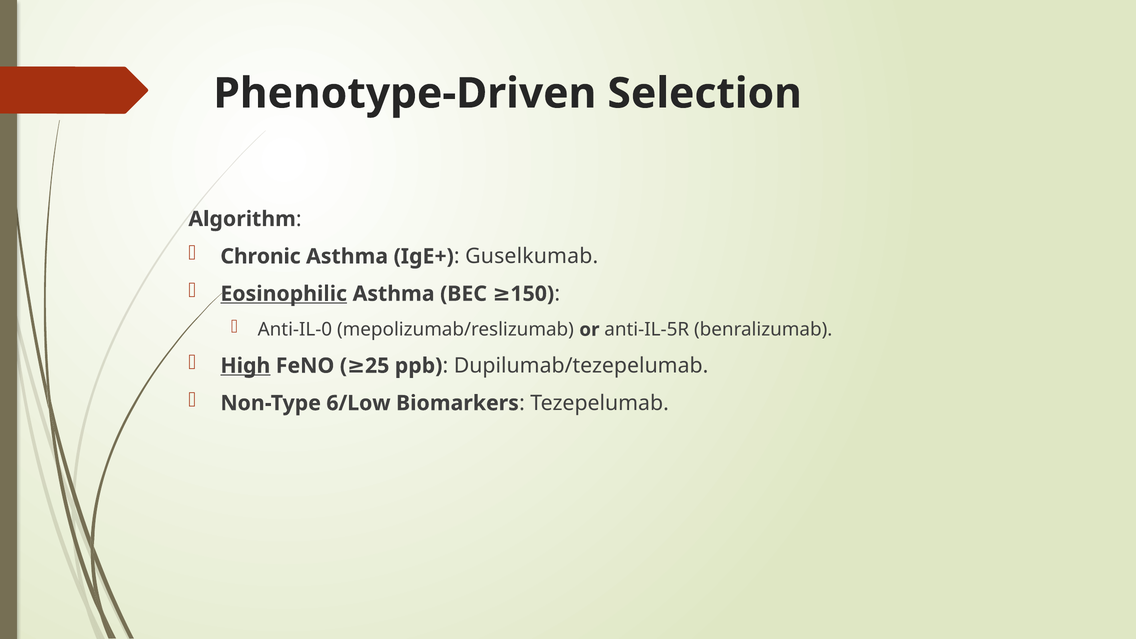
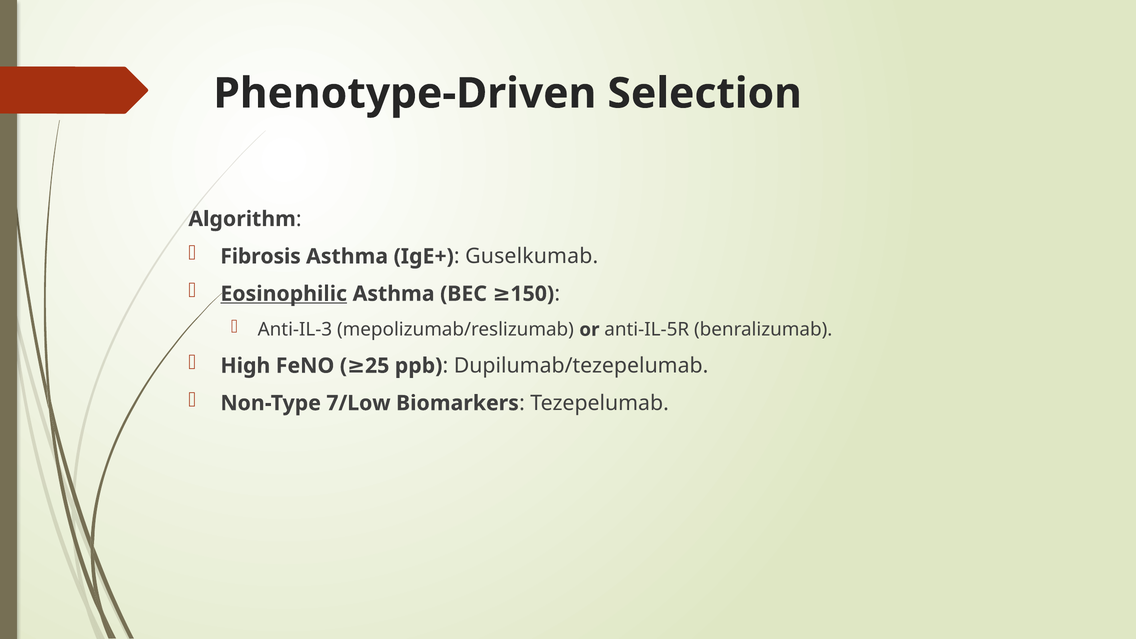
Chronic: Chronic -> Fibrosis
Anti-IL-0: Anti-IL-0 -> Anti-IL-3
High underline: present -> none
6/Low: 6/Low -> 7/Low
